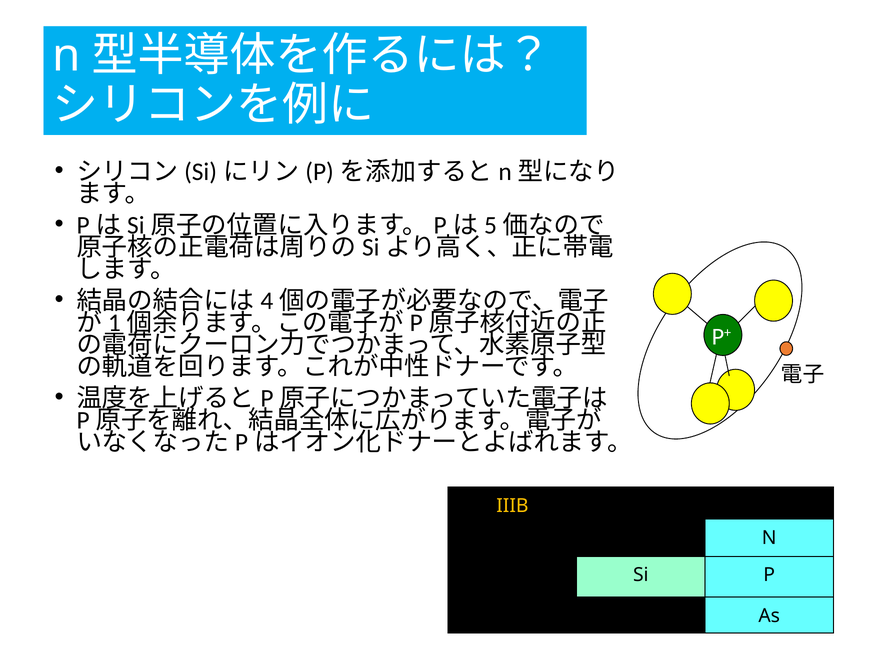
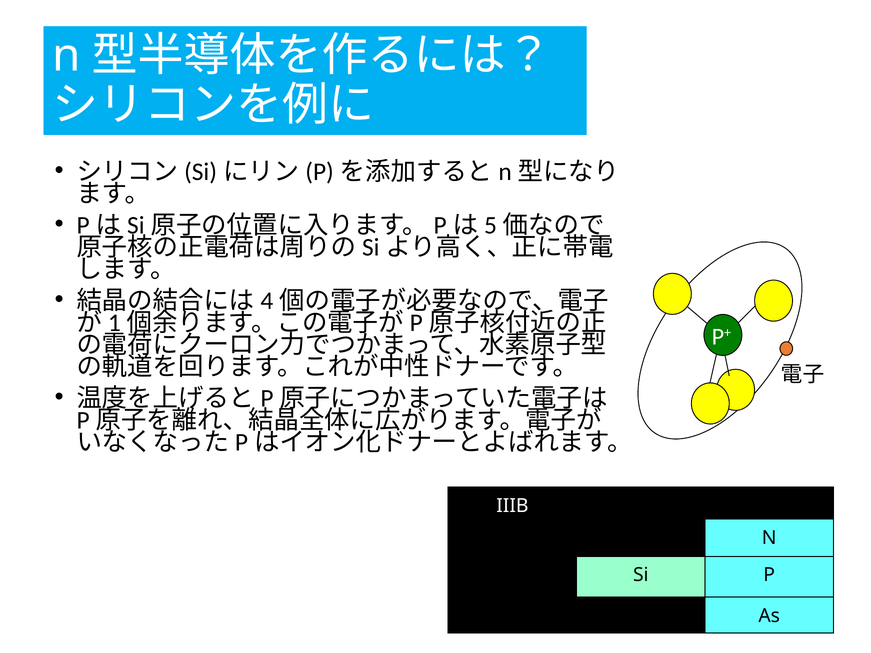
IIIB colour: yellow -> white
